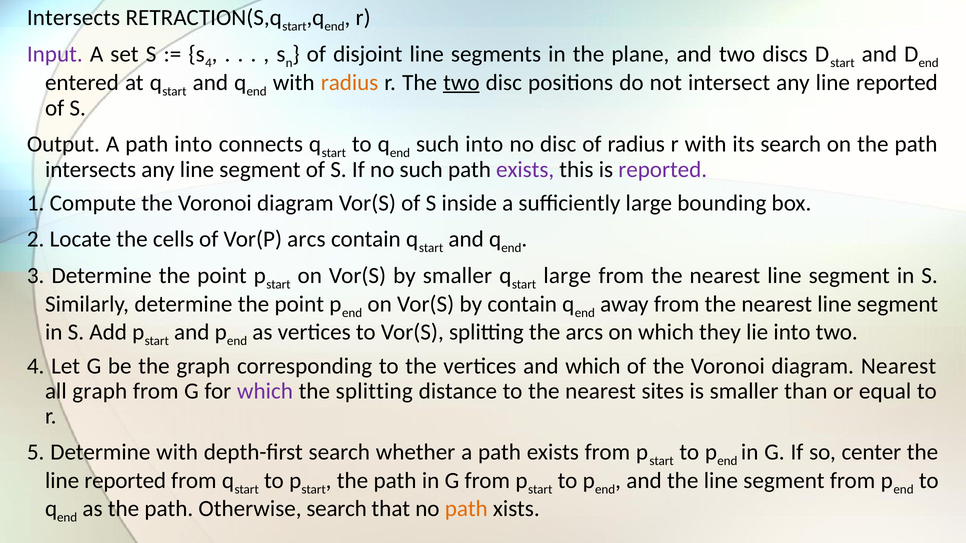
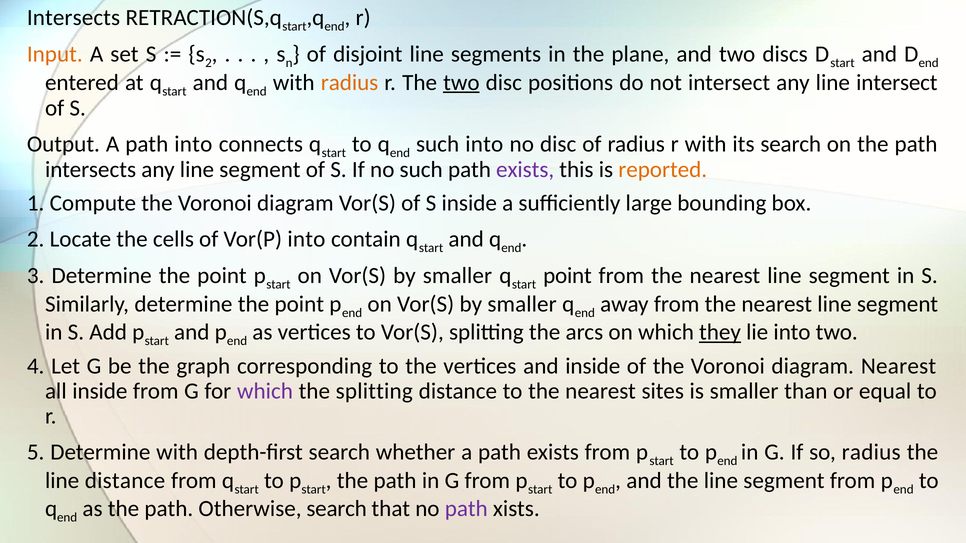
Input colour: purple -> orange
s 4: 4 -> 2
any line reported: reported -> intersect
reported at (663, 170) colour: purple -> orange
Vor(P arcs: arcs -> into
large at (567, 276): large -> point
contain at (522, 304): contain -> smaller
they underline: none -> present
and which: which -> inside
all graph: graph -> inside
so center: center -> radius
reported at (125, 481): reported -> distance
path at (466, 509) colour: orange -> purple
